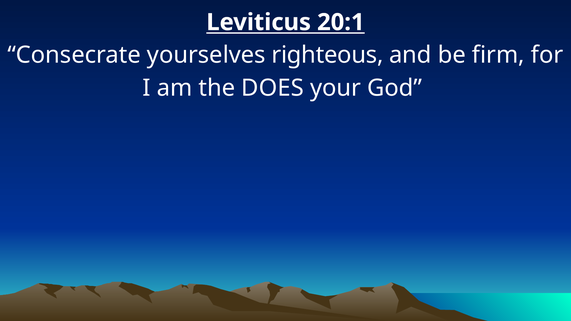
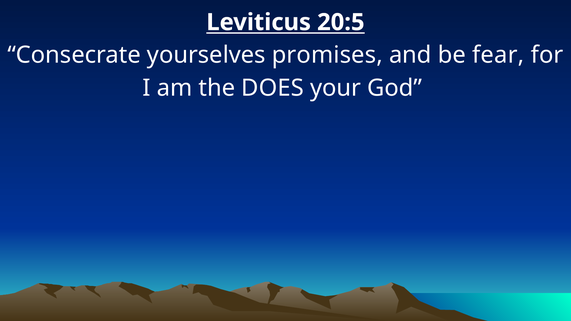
20:1: 20:1 -> 20:5
righteous: righteous -> promises
firm: firm -> fear
